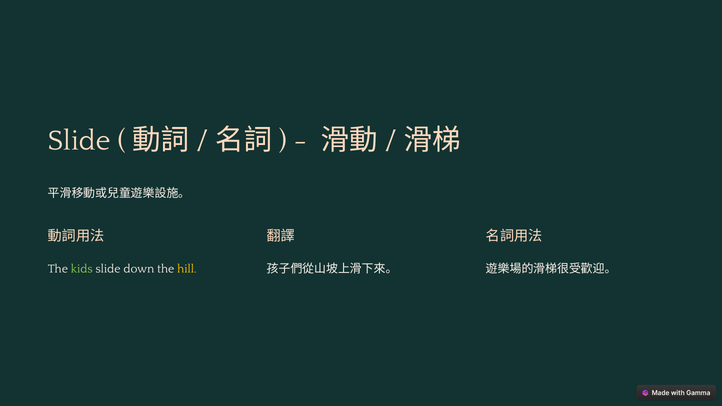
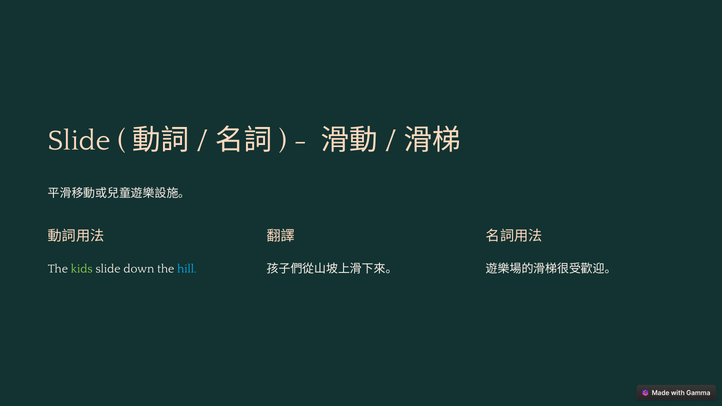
hill colour: yellow -> light blue
